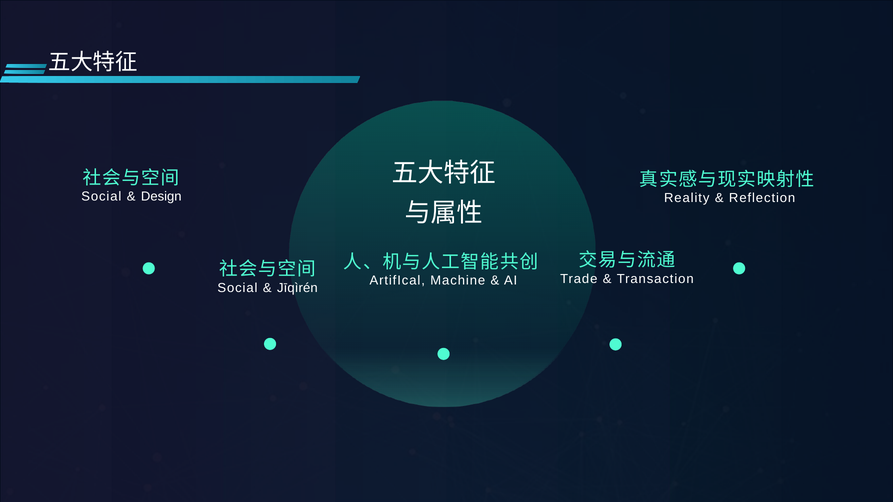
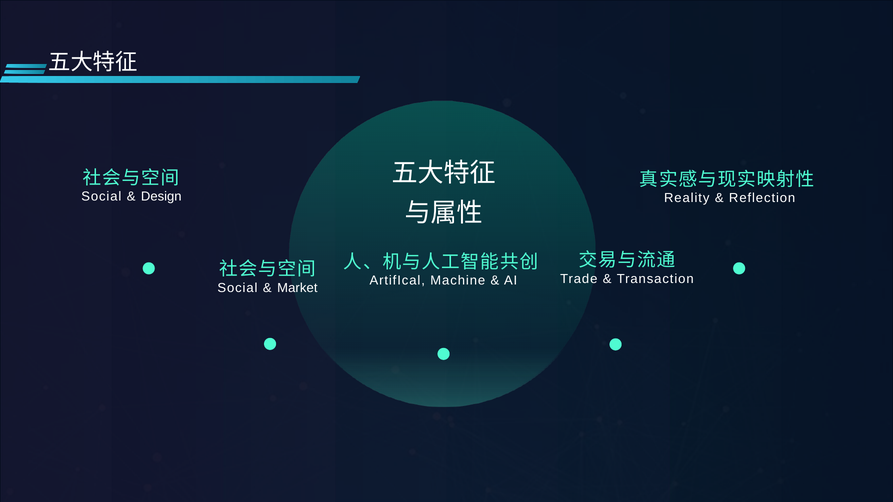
Jīqìrén: Jīqìrén -> Market
